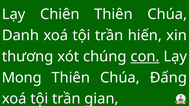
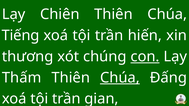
Danh: Danh -> Tiếng
Mong: Mong -> Thấm
Chúa at (120, 78) underline: none -> present
